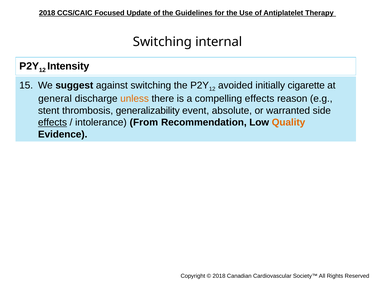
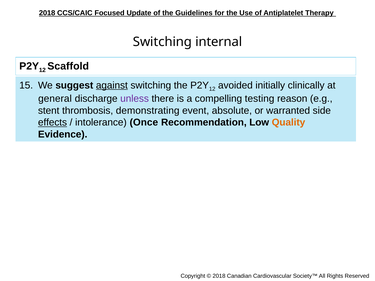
Intensity: Intensity -> Scaffold
against underline: none -> present
cigarette: cigarette -> clinically
unless colour: orange -> purple
compelling effects: effects -> testing
generalizability: generalizability -> demonstrating
From: From -> Once
